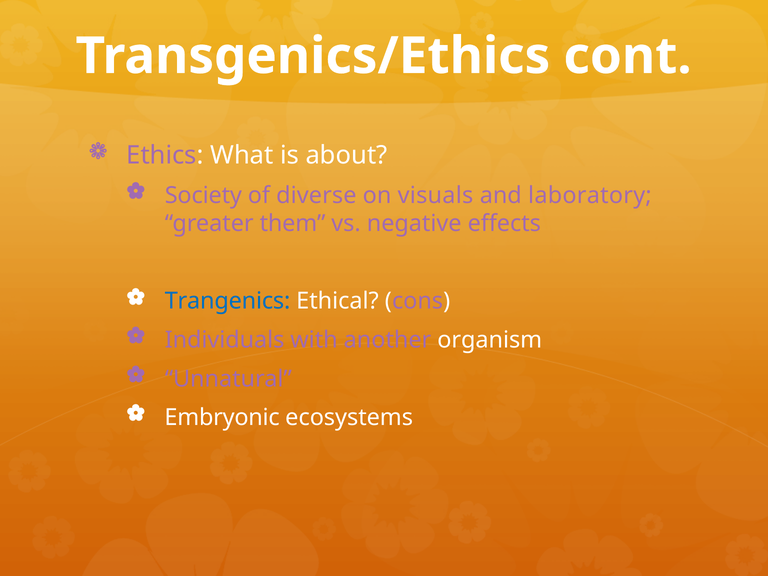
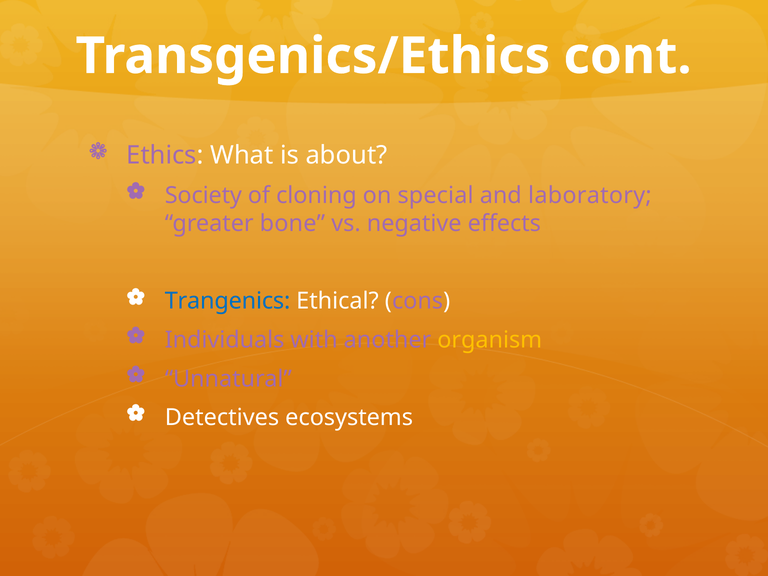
diverse: diverse -> cloning
visuals: visuals -> special
them: them -> bone
organism colour: white -> yellow
Embryonic: Embryonic -> Detectives
